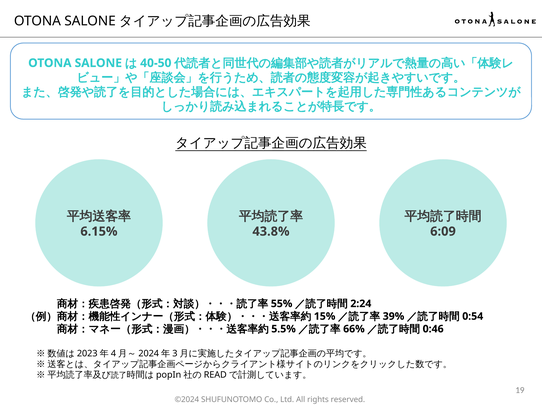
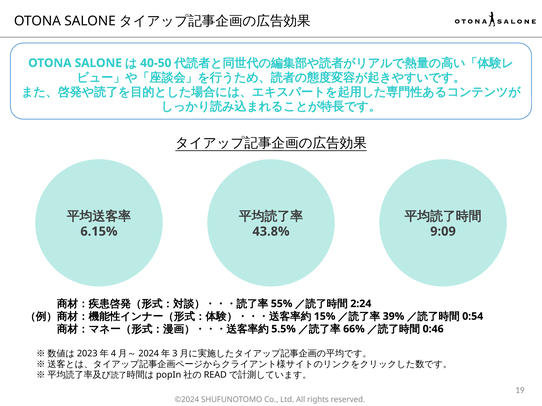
6:09: 6:09 -> 9:09
